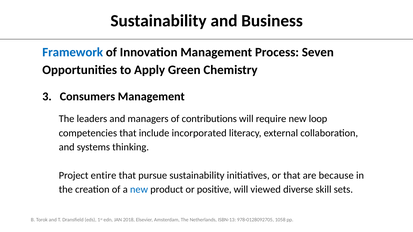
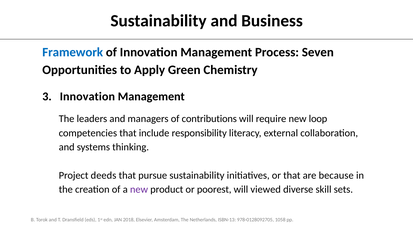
Consumers at (87, 97): Consumers -> Innovation
incorporated: incorporated -> responsibility
entire: entire -> deeds
new at (139, 190) colour: blue -> purple
positive: positive -> poorest
